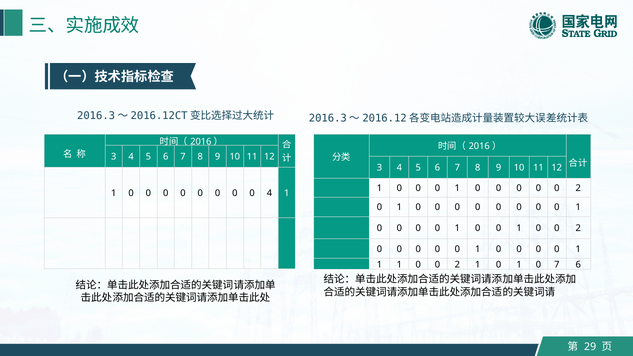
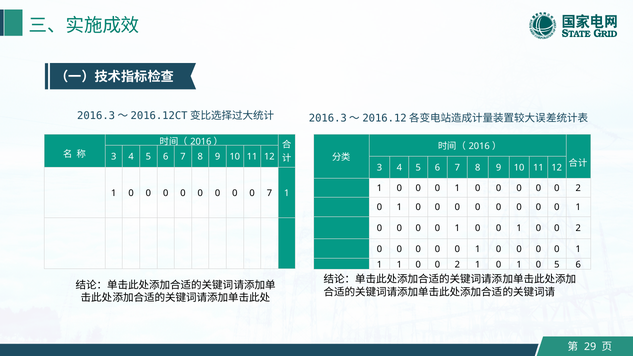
0 4: 4 -> 7
0 7: 7 -> 5
